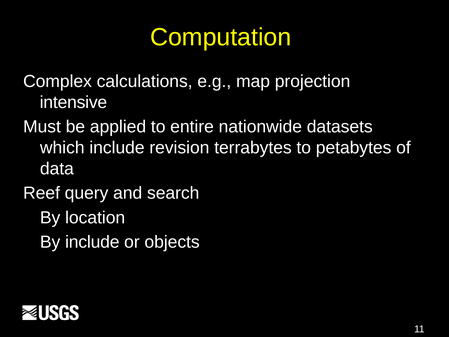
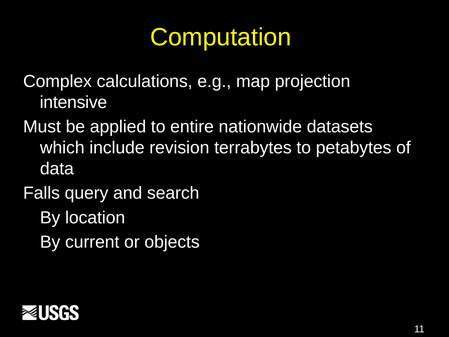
Reef: Reef -> Falls
By include: include -> current
